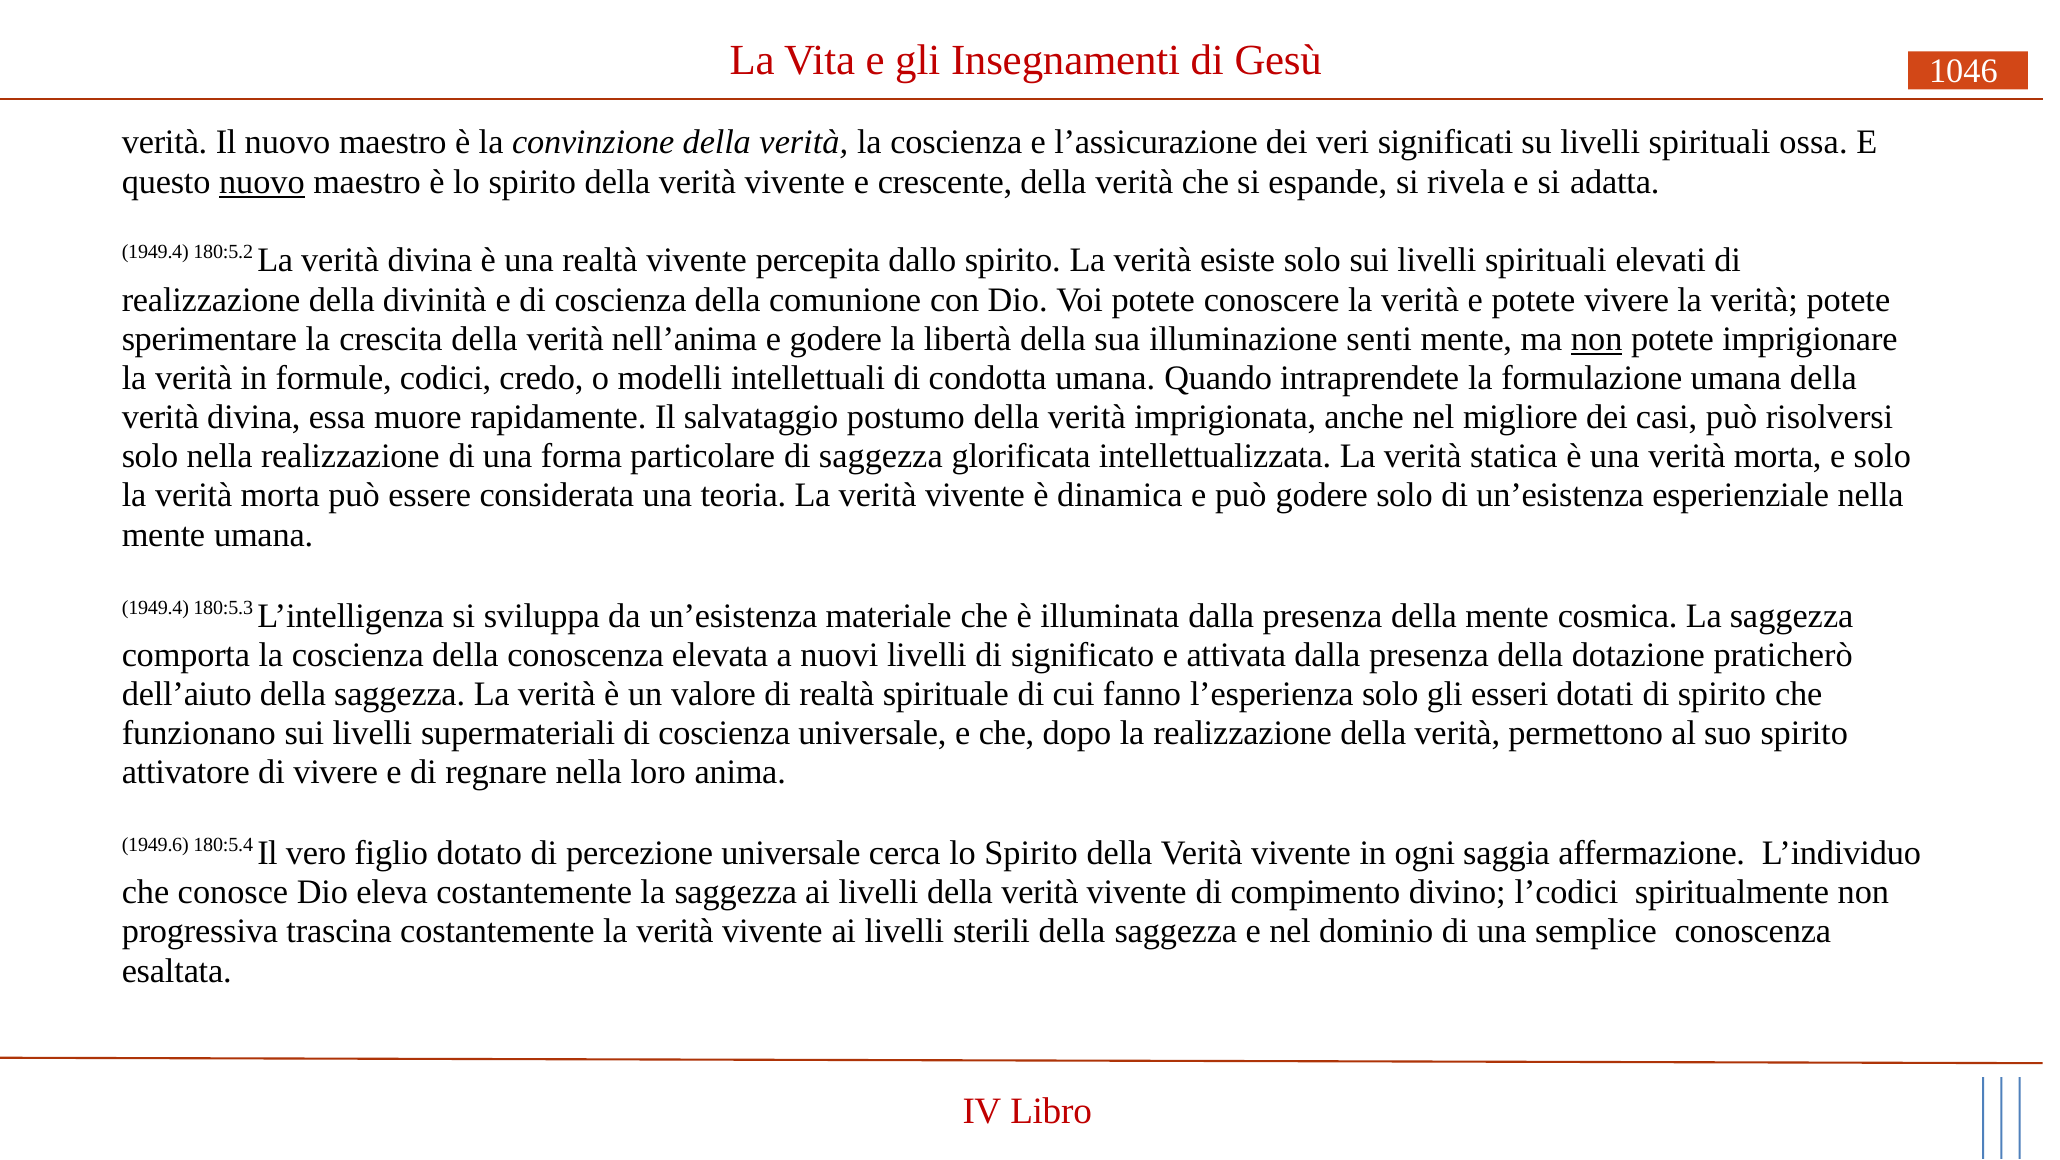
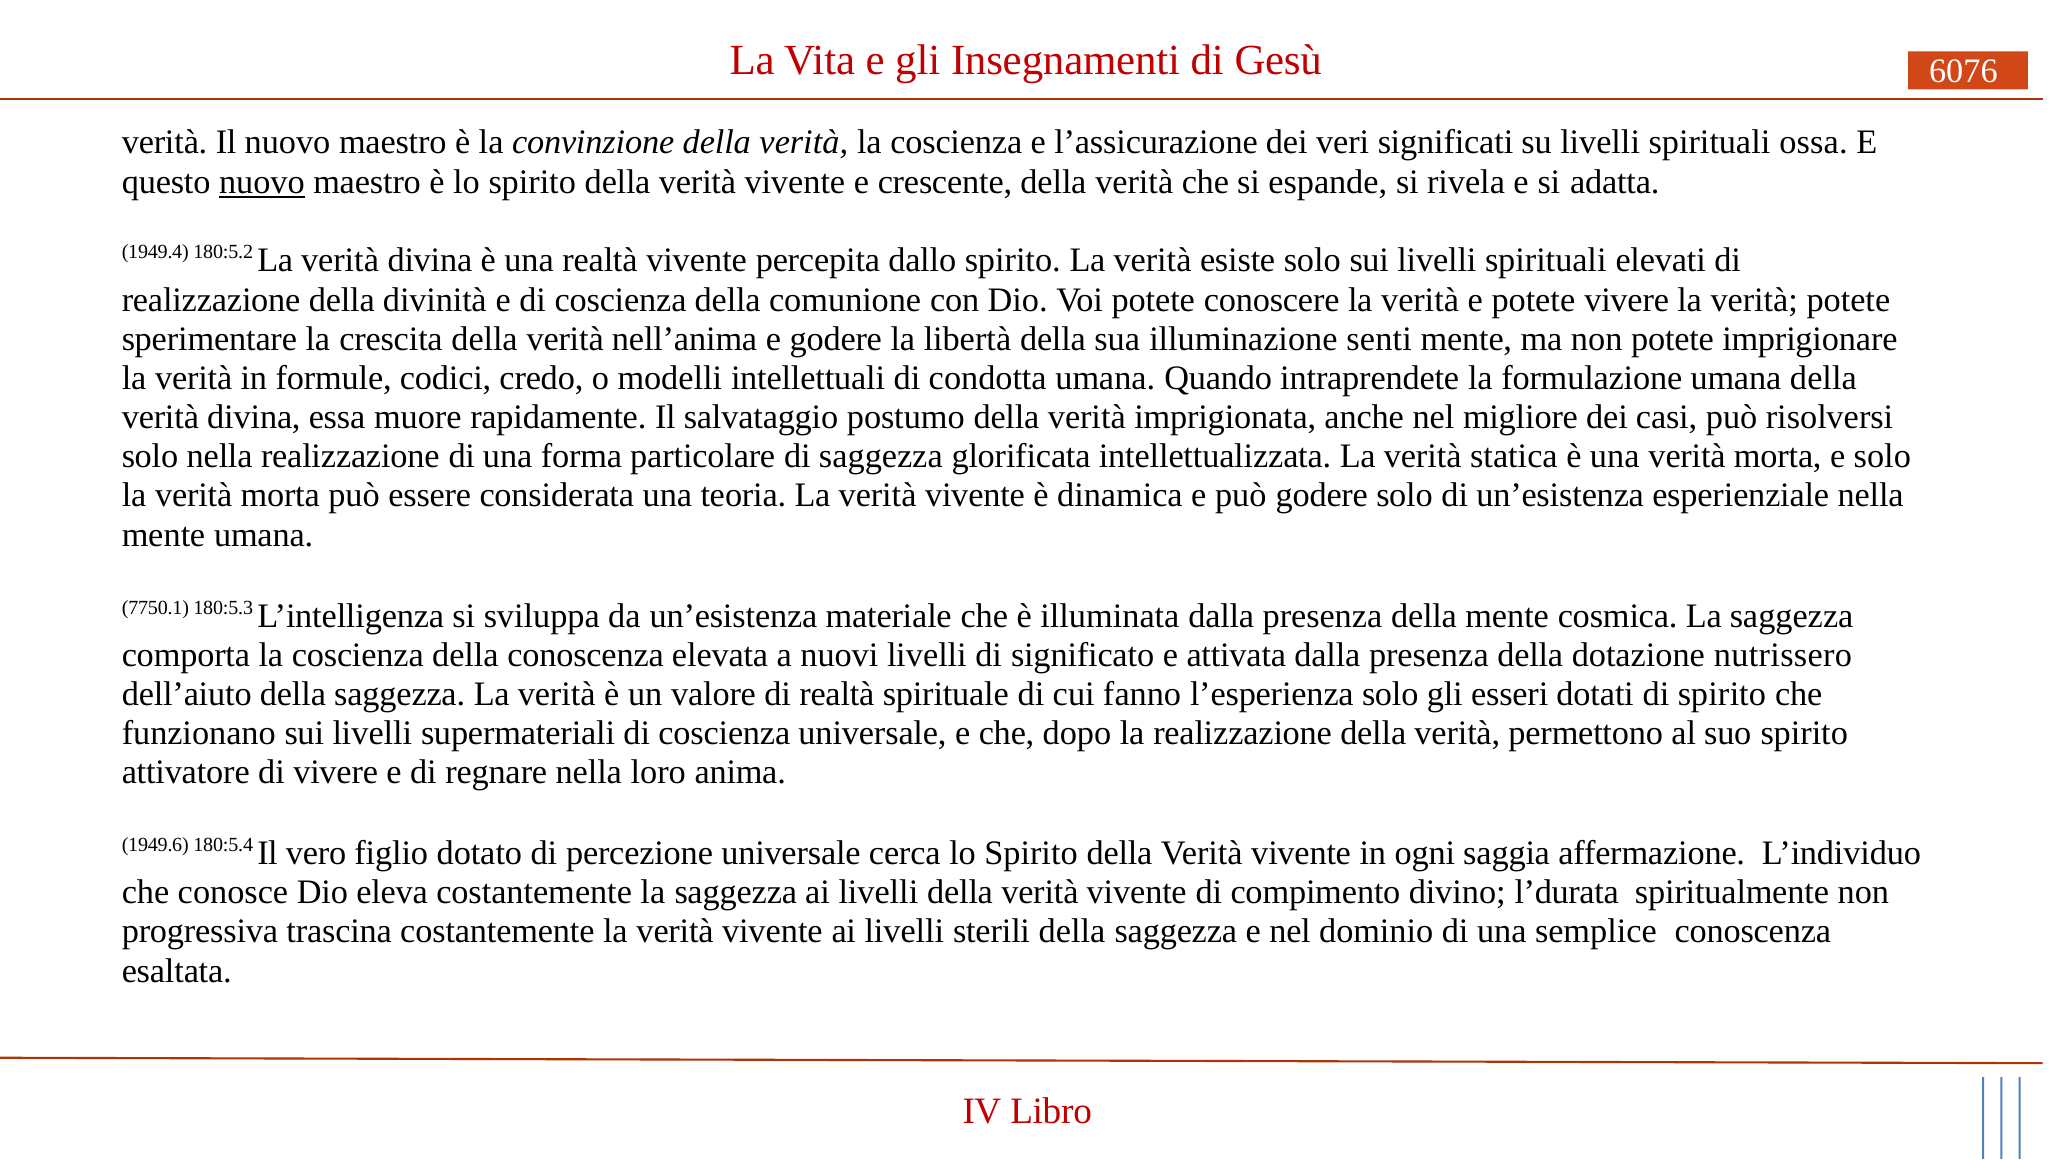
1046: 1046 -> 6076
non at (1597, 339) underline: present -> none
1949.4 at (155, 608): 1949.4 -> 7750.1
praticherò: praticherò -> nutrissero
l’codici: l’codici -> l’durata
